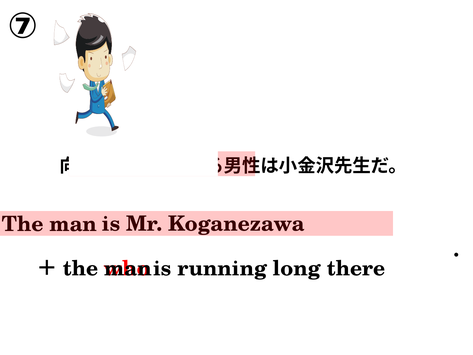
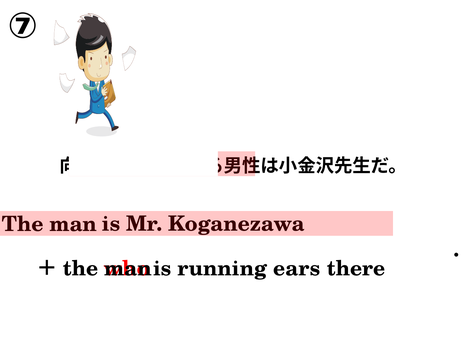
long: long -> ears
